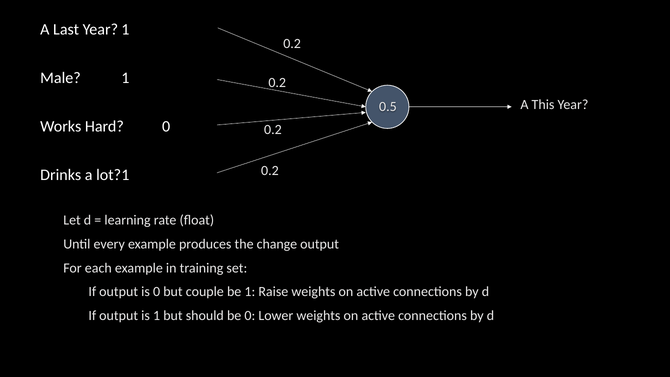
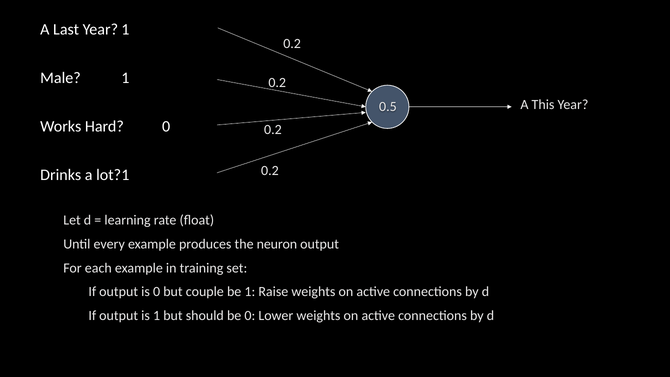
change: change -> neuron
